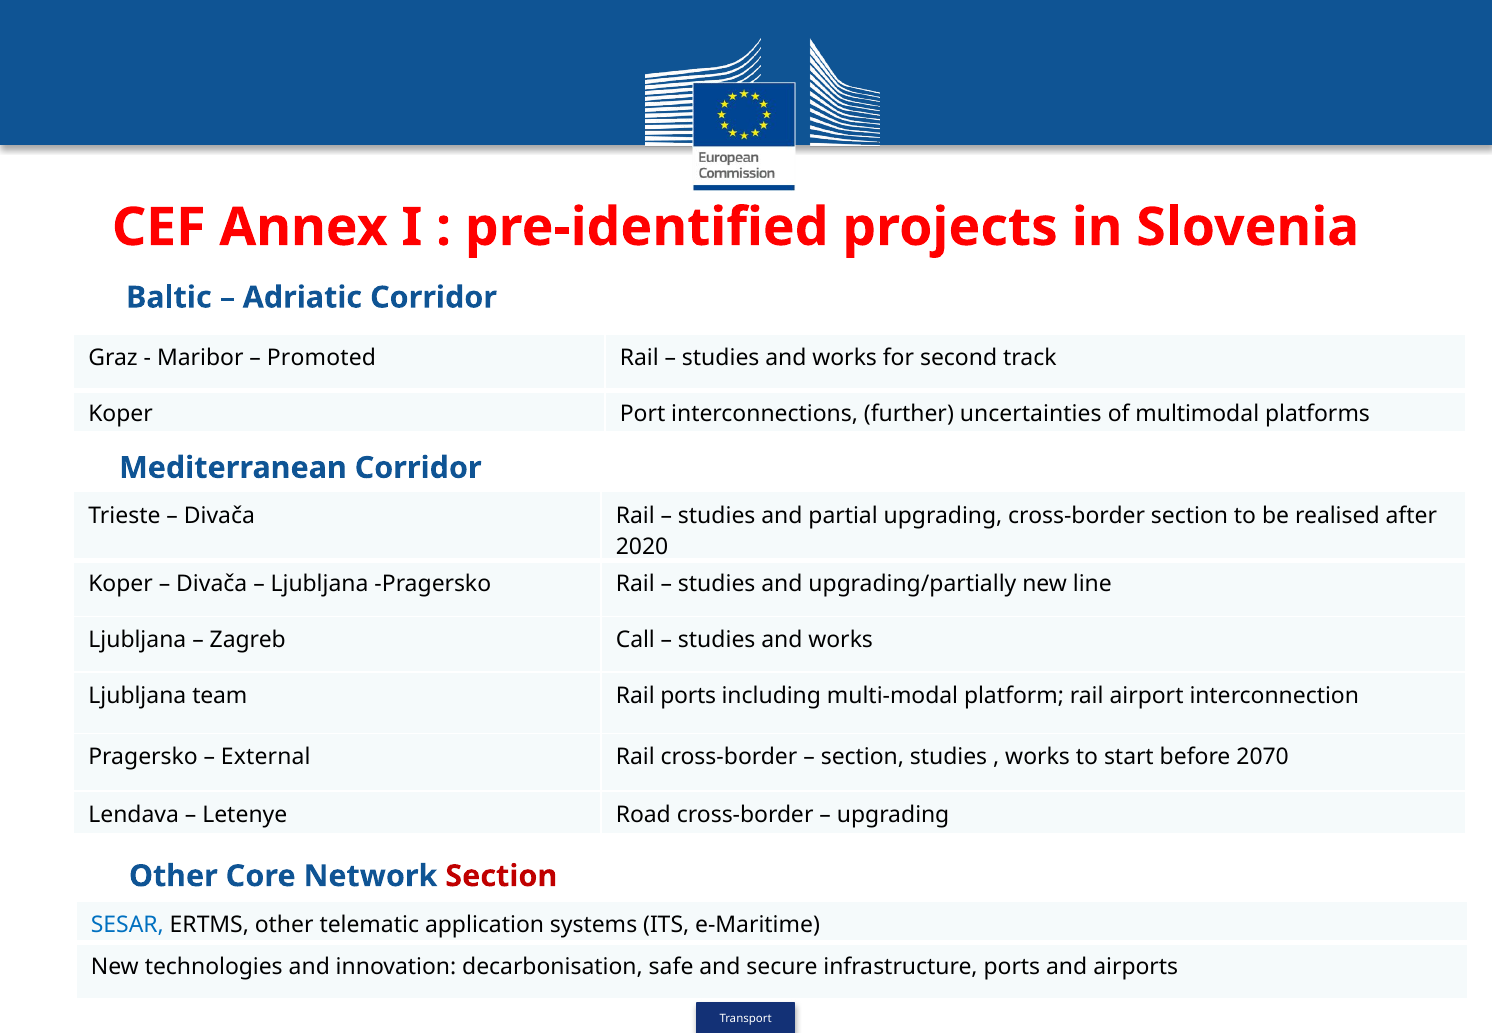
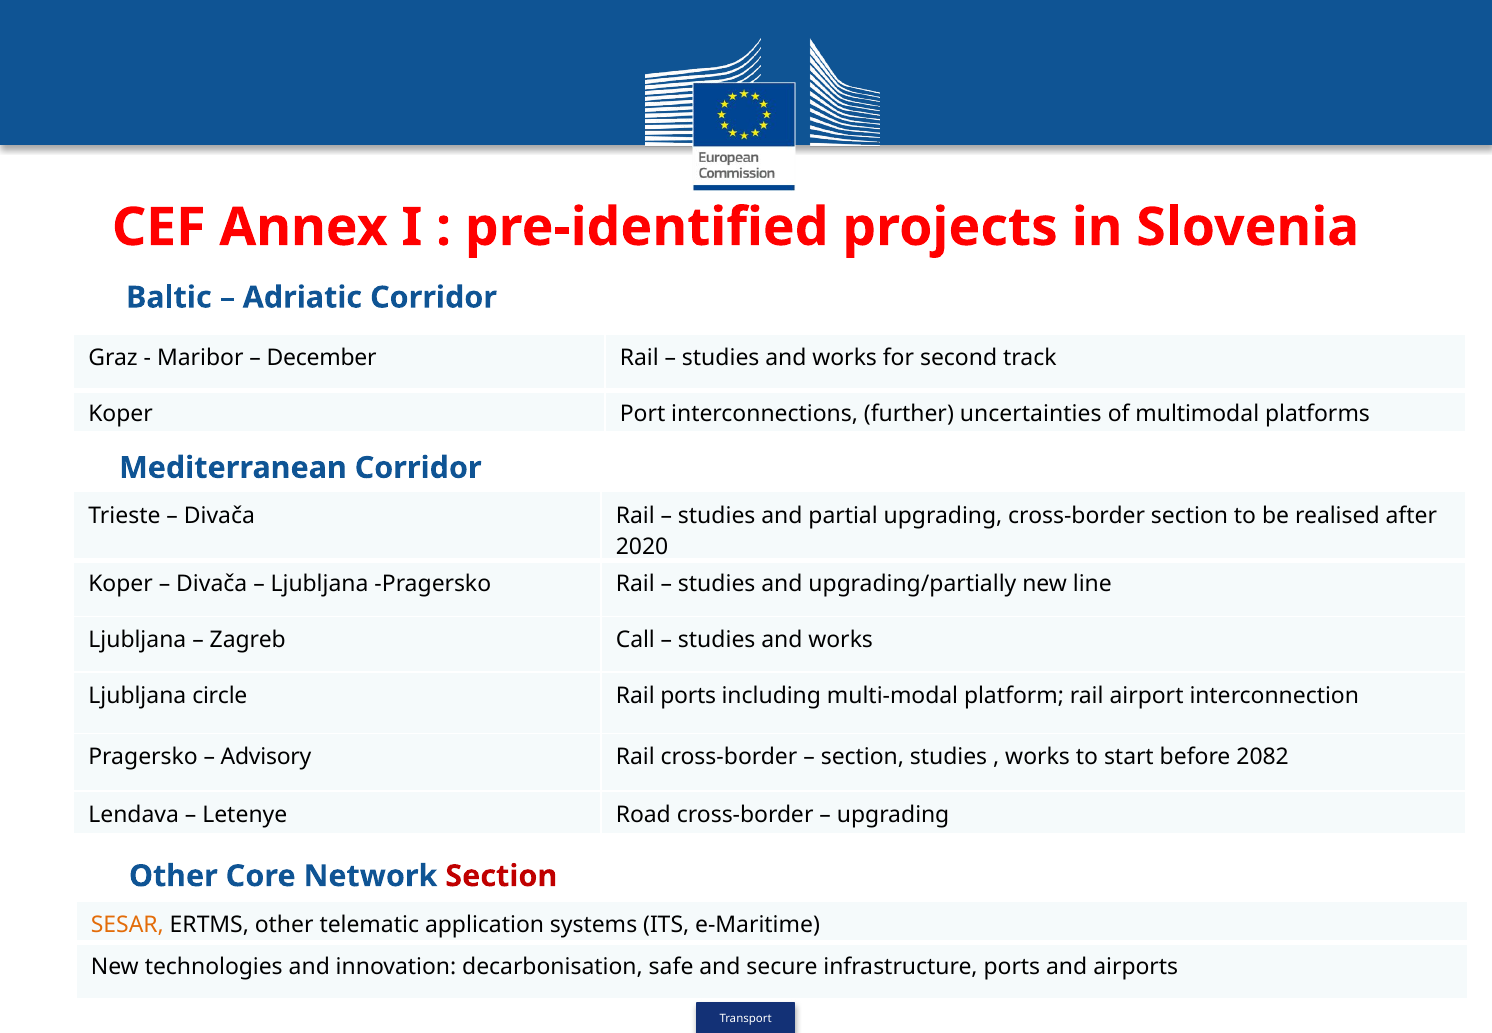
Promoted: Promoted -> December
team: team -> circle
External: External -> Advisory
2070: 2070 -> 2082
SESAR colour: blue -> orange
